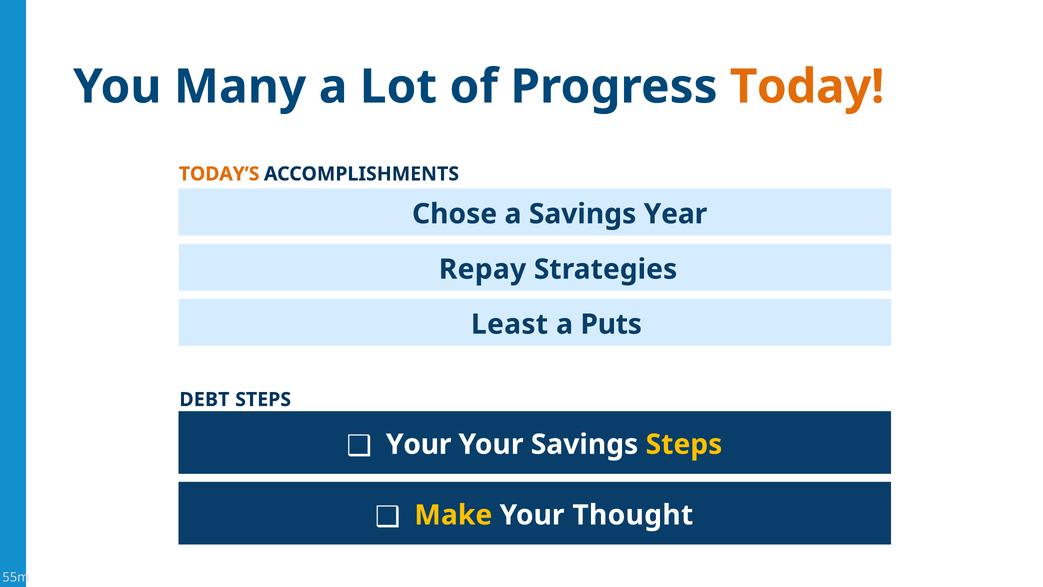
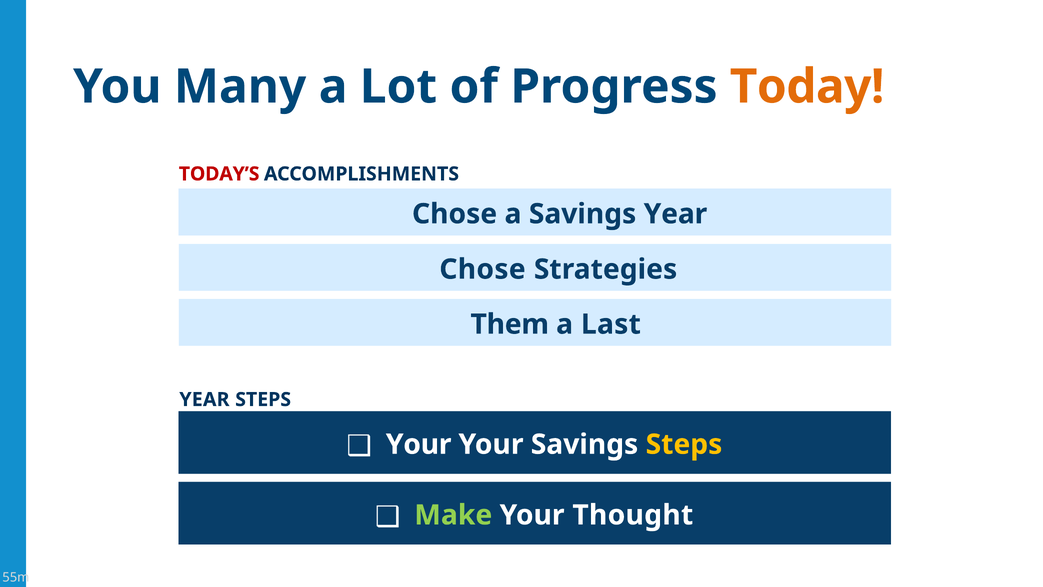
TODAY’S colour: orange -> red
Repay at (482, 269): Repay -> Chose
Least: Least -> Them
Puts: Puts -> Last
DEBT at (204, 399): DEBT -> YEAR
Make colour: yellow -> light green
